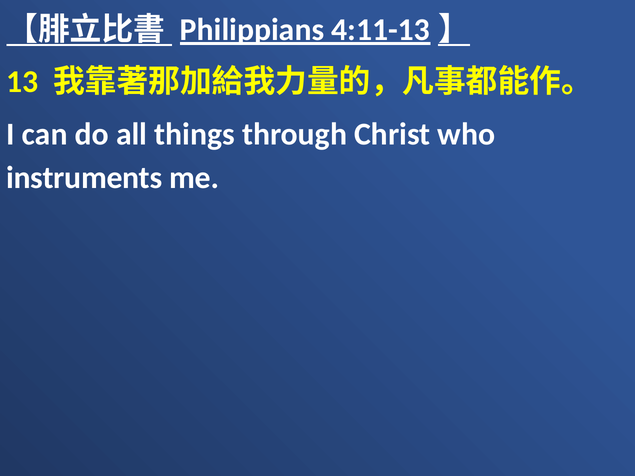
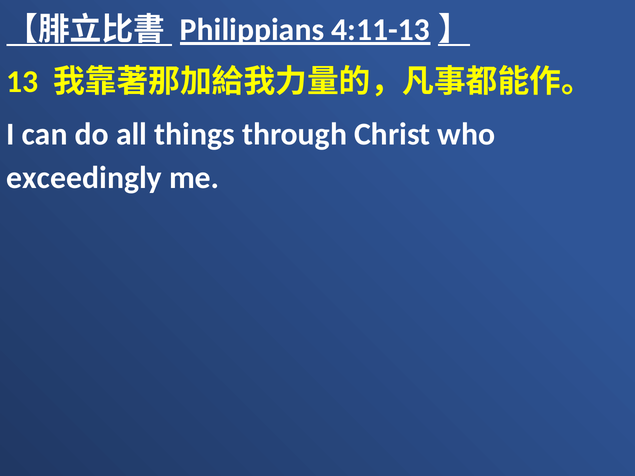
instruments: instruments -> exceedingly
